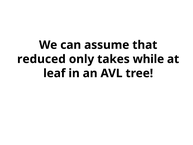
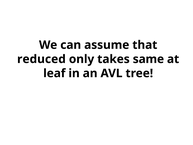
while: while -> same
